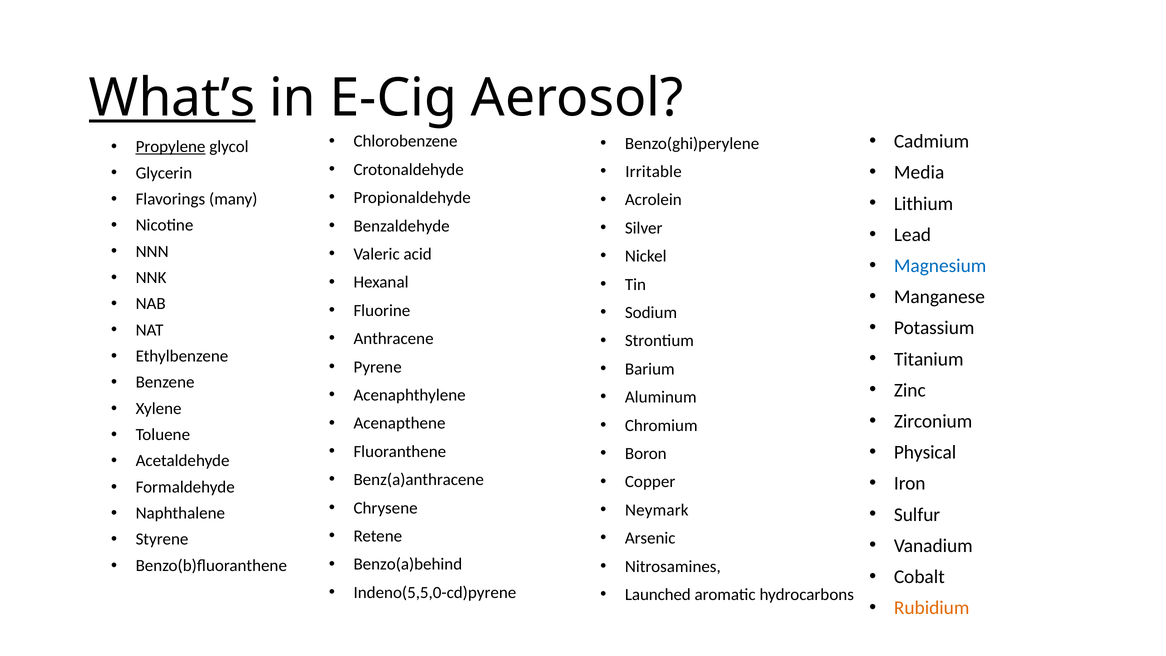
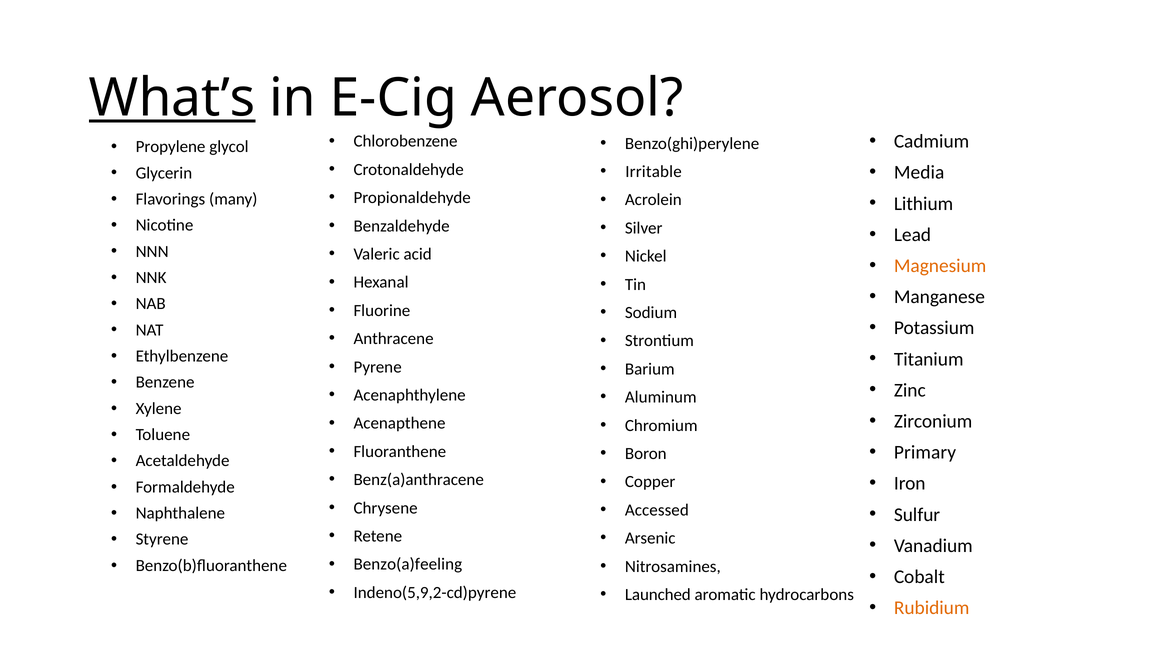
Propylene underline: present -> none
Magnesium colour: blue -> orange
Physical: Physical -> Primary
Neymark: Neymark -> Accessed
Benzo(a)behind: Benzo(a)behind -> Benzo(a)feeling
Indeno(5,5,0-cd)pyrene: Indeno(5,5,0-cd)pyrene -> Indeno(5,9,2-cd)pyrene
